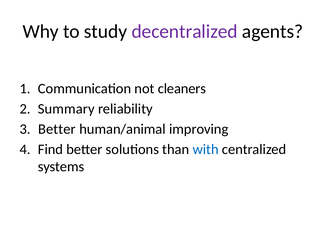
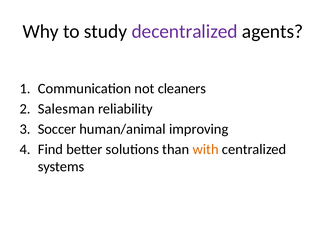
Summary: Summary -> Salesman
Better at (57, 129): Better -> Soccer
with colour: blue -> orange
